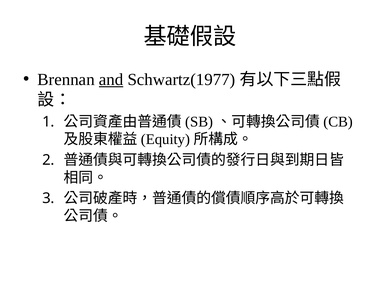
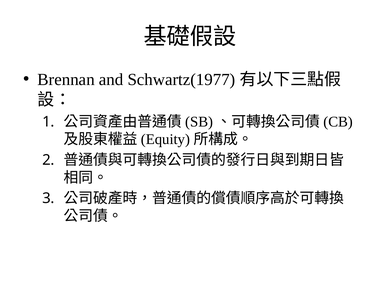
and underline: present -> none
